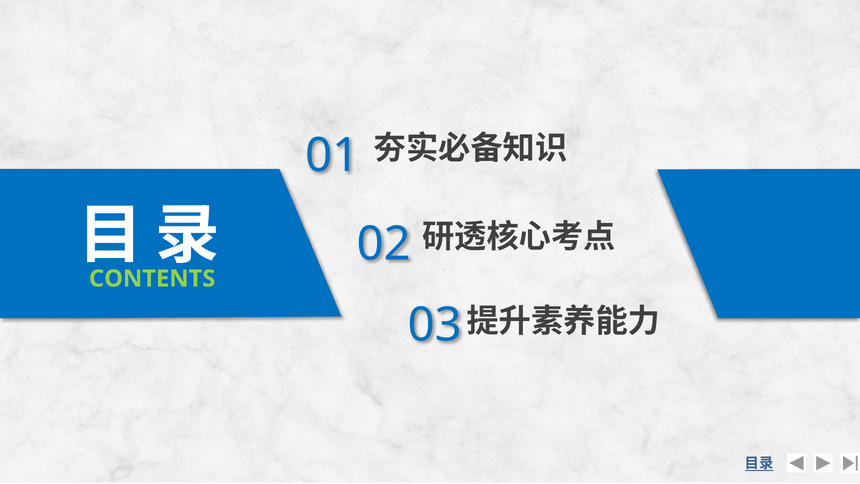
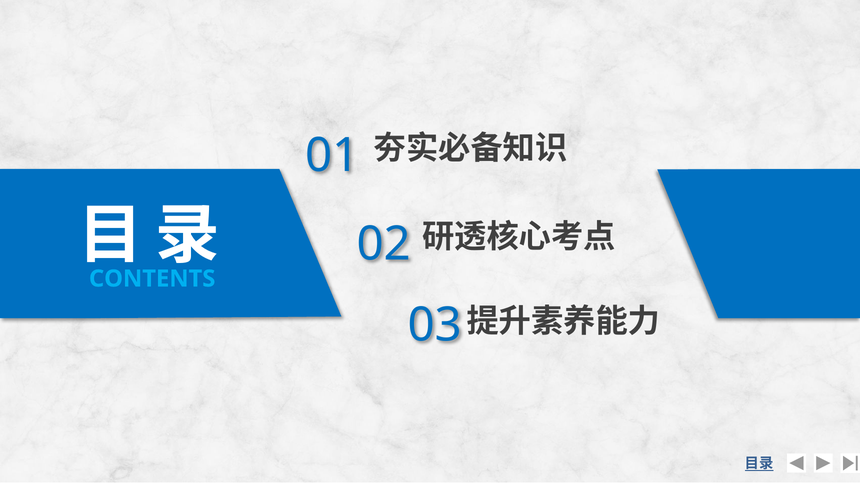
CONTENTS colour: light green -> light blue
